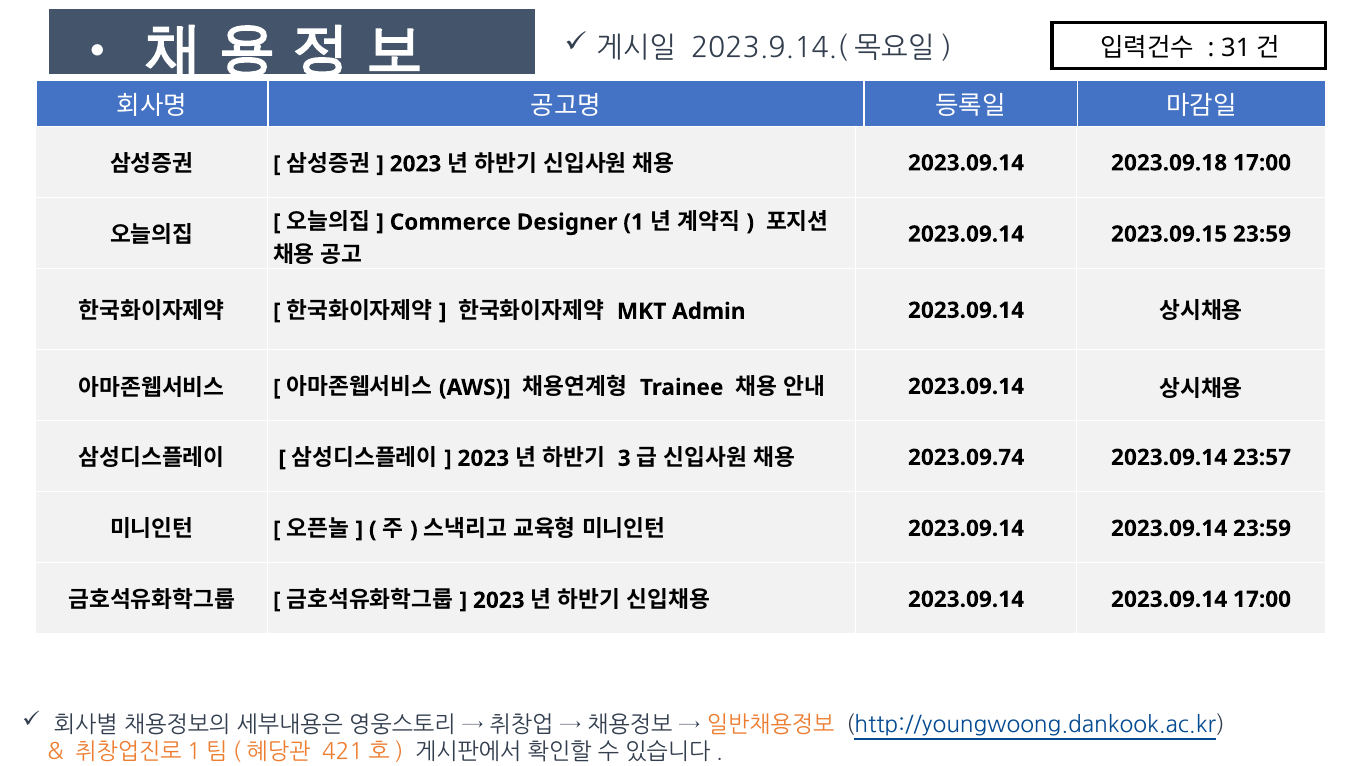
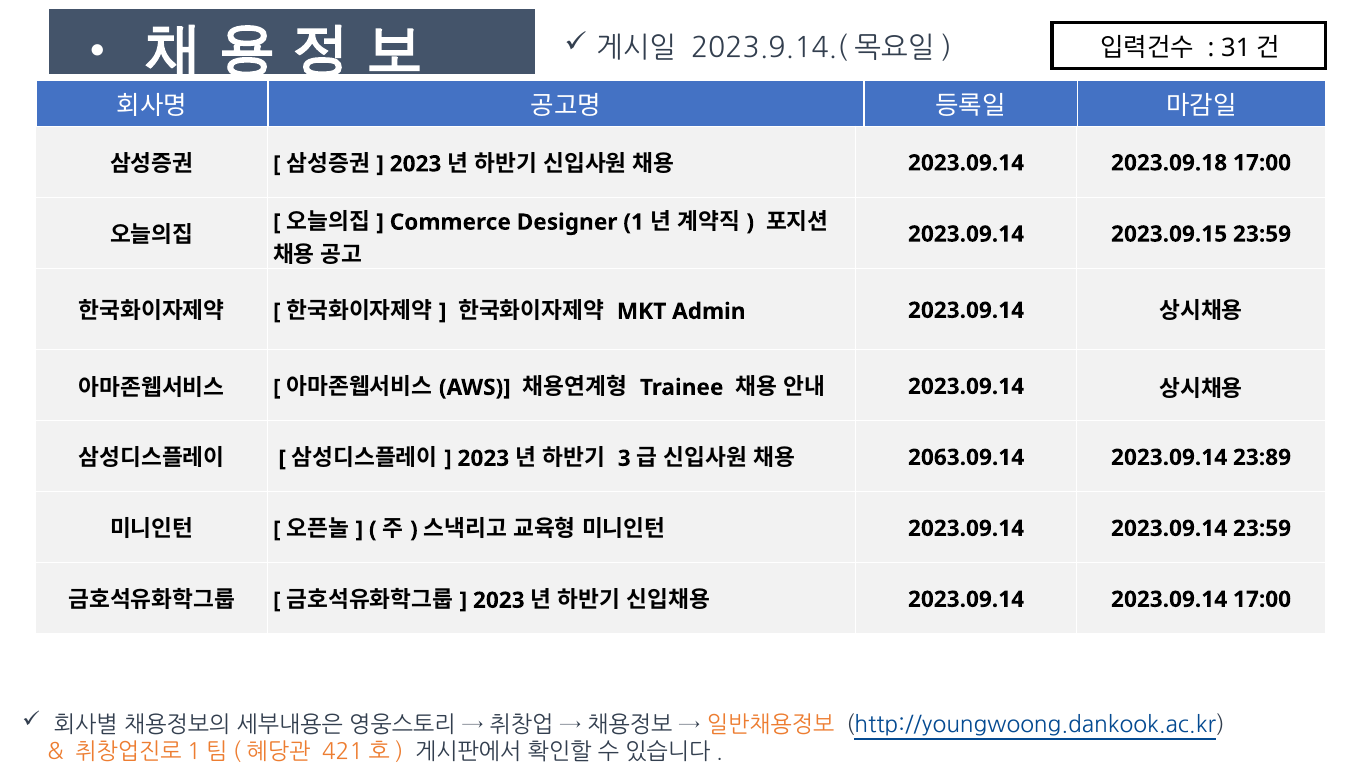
2023.09.74: 2023.09.74 -> 2063.09.14
23:57: 23:57 -> 23:89
